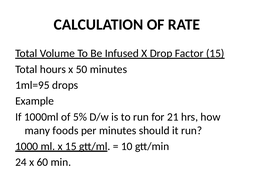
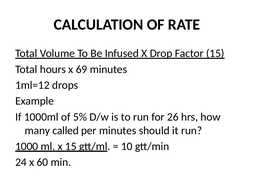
50: 50 -> 69
1ml=95: 1ml=95 -> 1ml=12
21: 21 -> 26
foods: foods -> called
